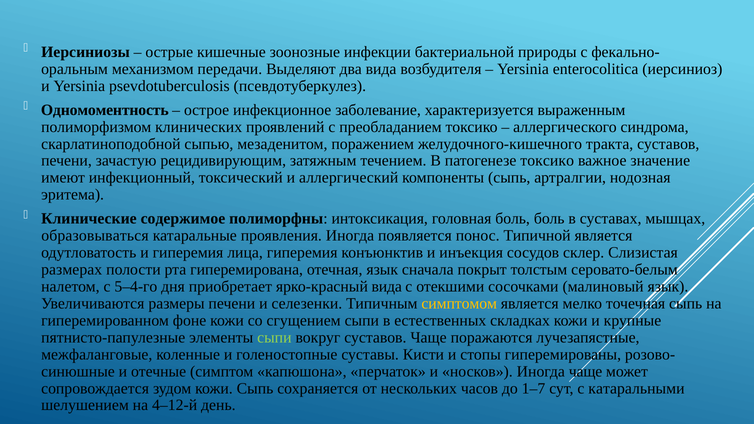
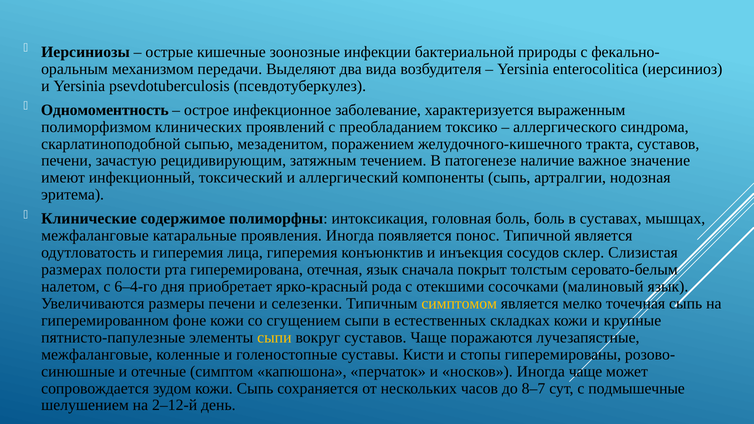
патогенезе токсико: токсико -> наличие
образовываться at (95, 236): образовываться -> межфаланговые
5–4-го: 5–4-го -> 6–4-го
ярко-красный вида: вида -> рода
сыпи at (274, 338) colour: light green -> yellow
1–7: 1–7 -> 8–7
катаральными: катаральными -> подмышечные
4–12-й: 4–12-й -> 2–12-й
